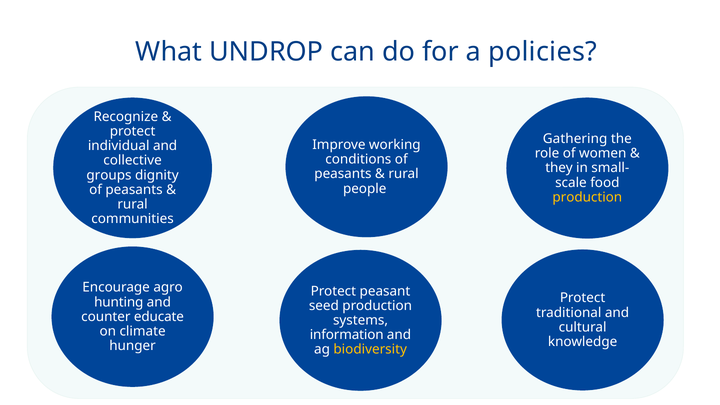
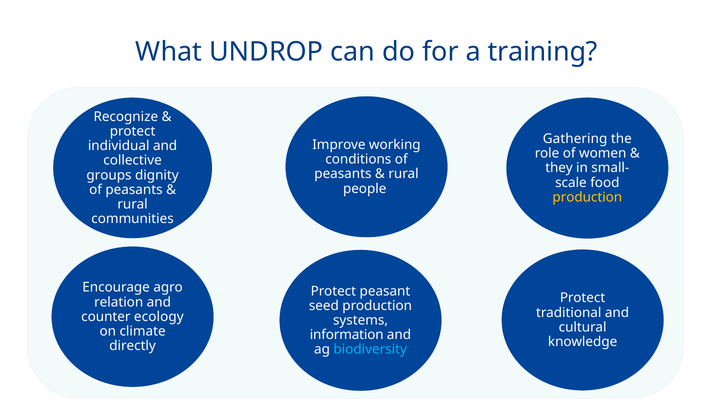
policies: policies -> training
hunting: hunting -> relation
educate: educate -> ecology
hunger: hunger -> directly
biodiversity colour: yellow -> light blue
